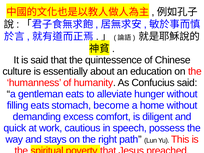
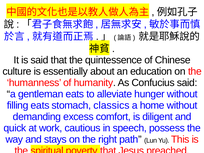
become: become -> classics
